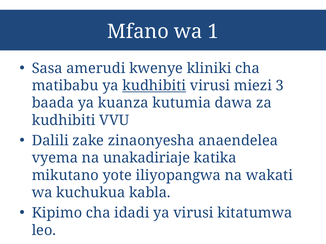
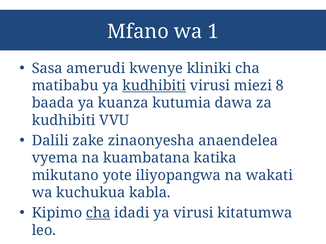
3: 3 -> 8
unakadiriaje: unakadiriaje -> kuambatana
cha at (98, 213) underline: none -> present
